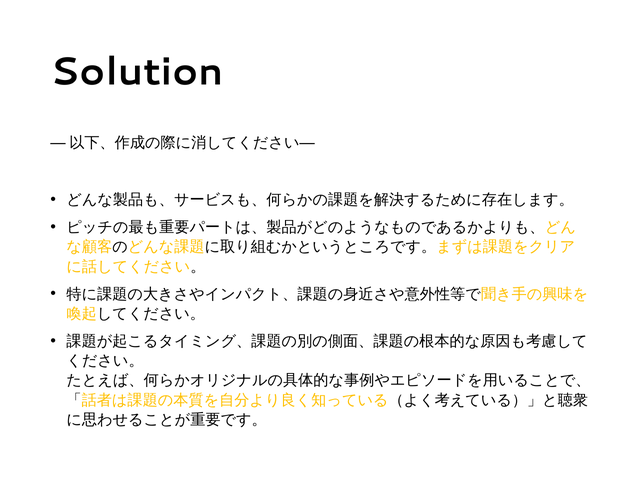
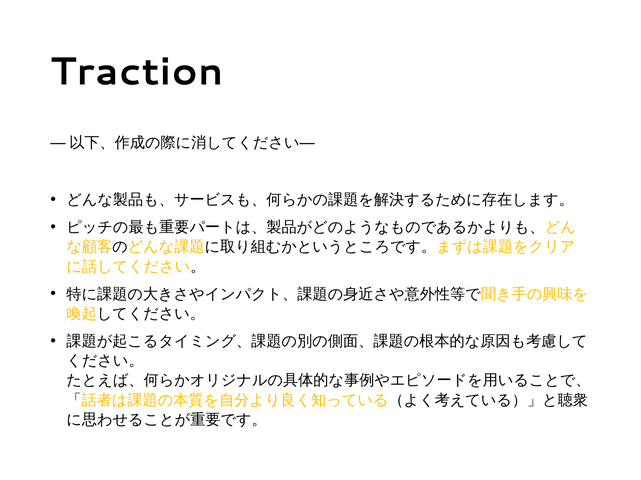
Solution: Solution -> Traction
